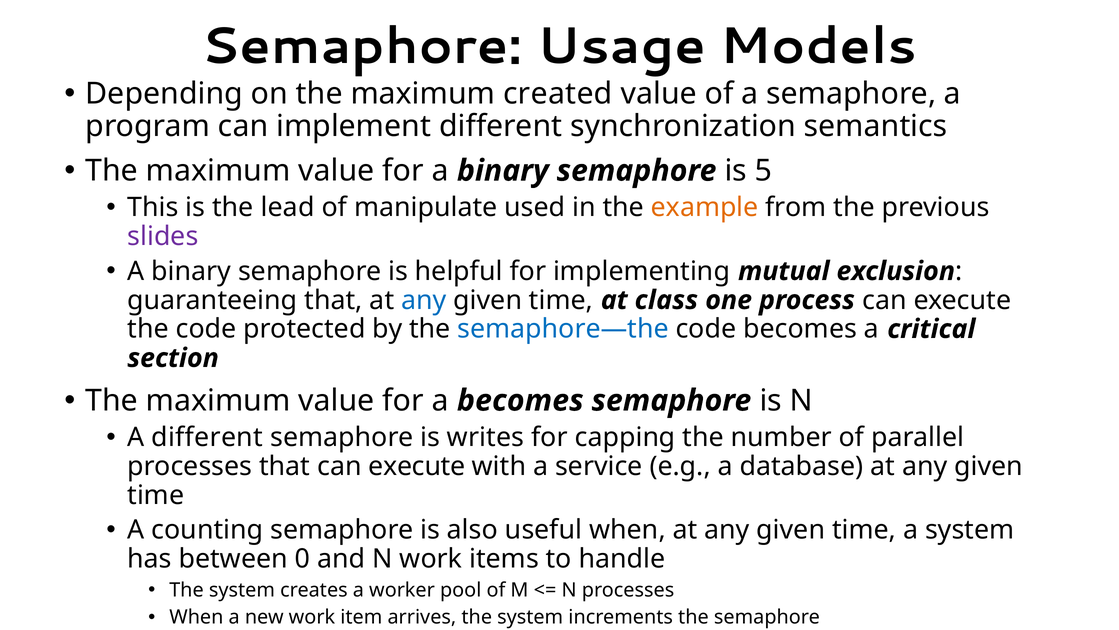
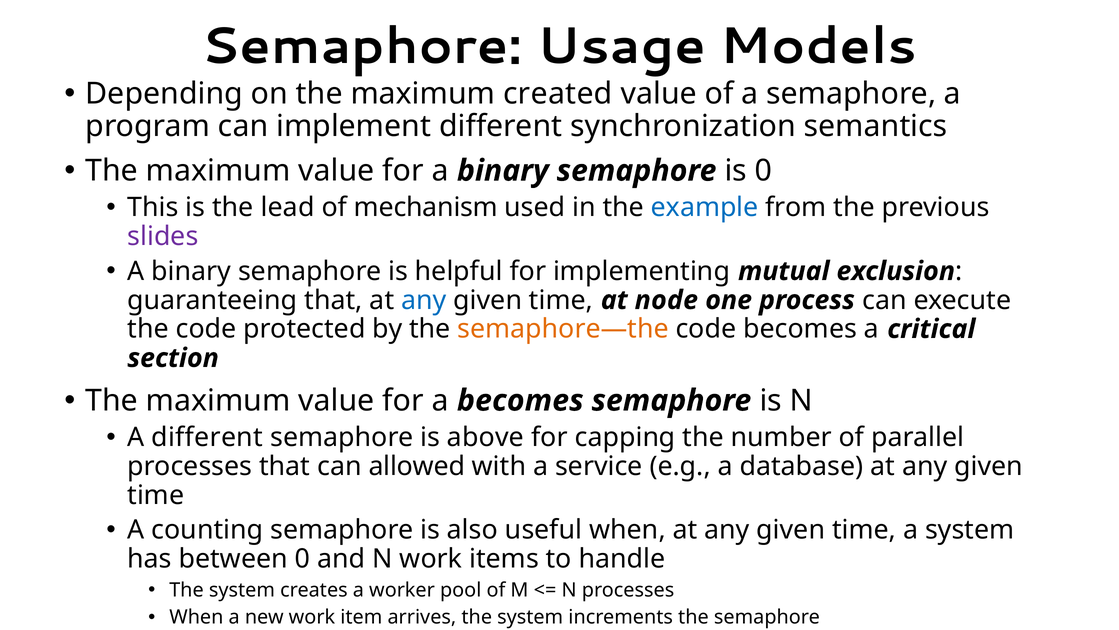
is 5: 5 -> 0
manipulate: manipulate -> mechanism
example colour: orange -> blue
class: class -> node
semaphore—the colour: blue -> orange
writes: writes -> above
that can execute: execute -> allowed
